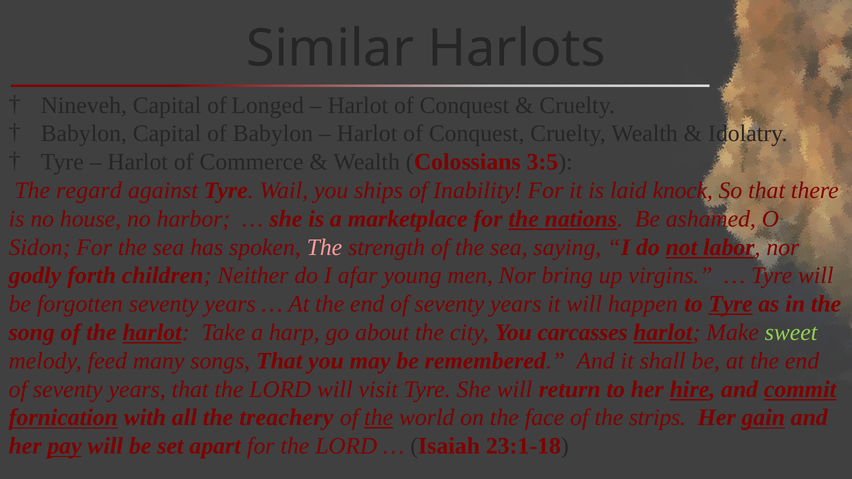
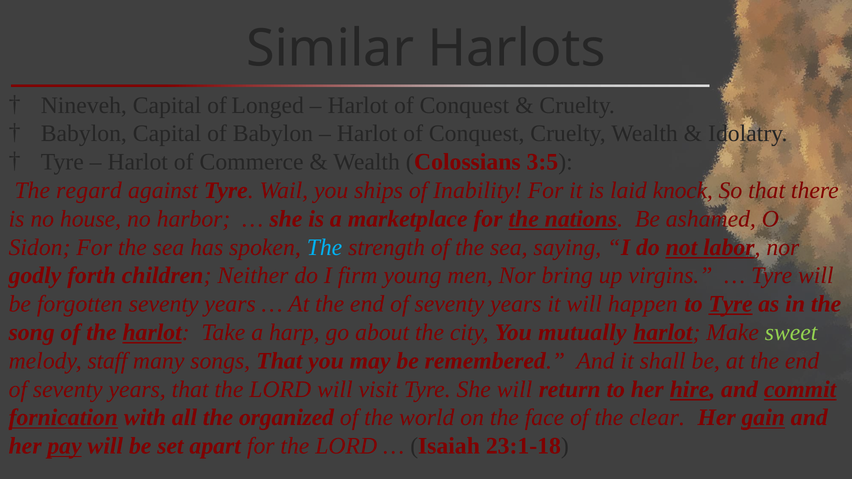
The at (324, 247) colour: pink -> light blue
afar: afar -> firm
carcasses: carcasses -> mutually
feed: feed -> staff
treachery: treachery -> organized
the at (379, 418) underline: present -> none
strips: strips -> clear
